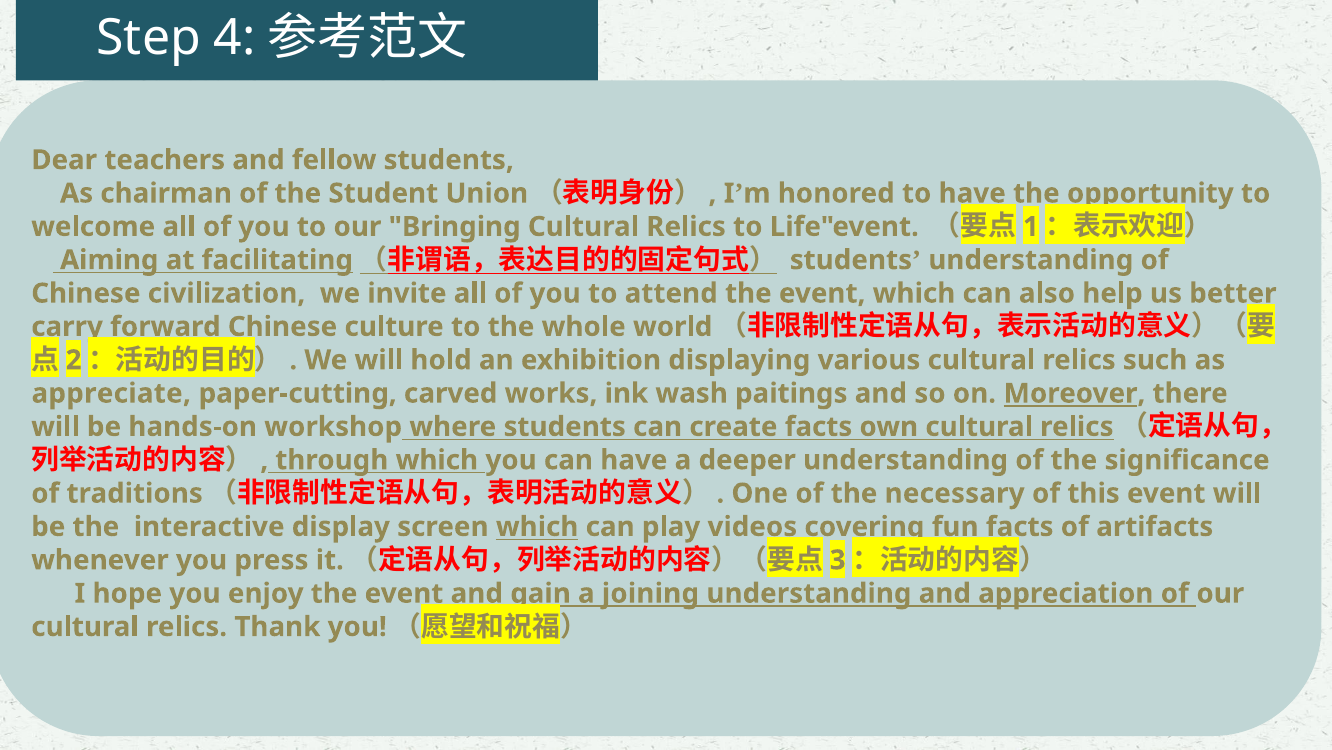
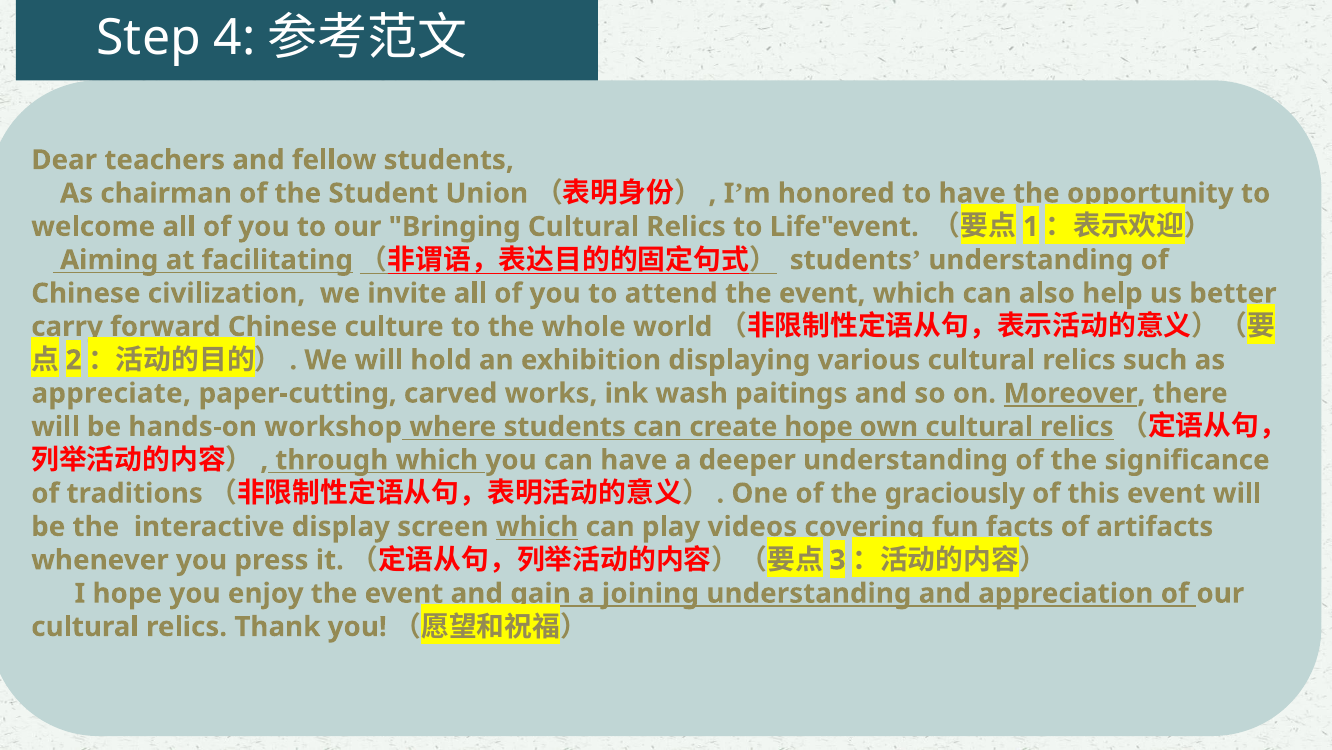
create facts: facts -> hope
necessary: necessary -> graciously
